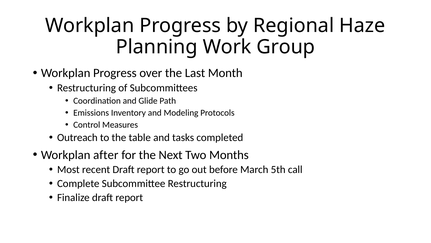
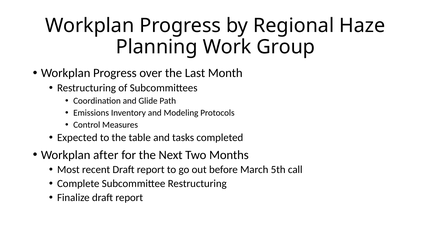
Outreach: Outreach -> Expected
